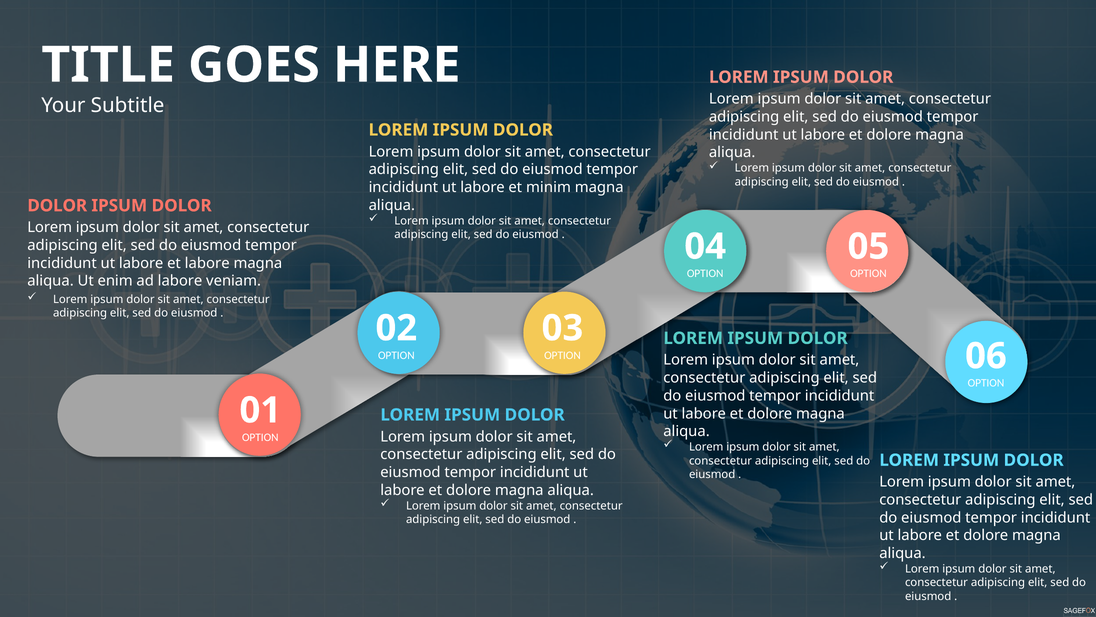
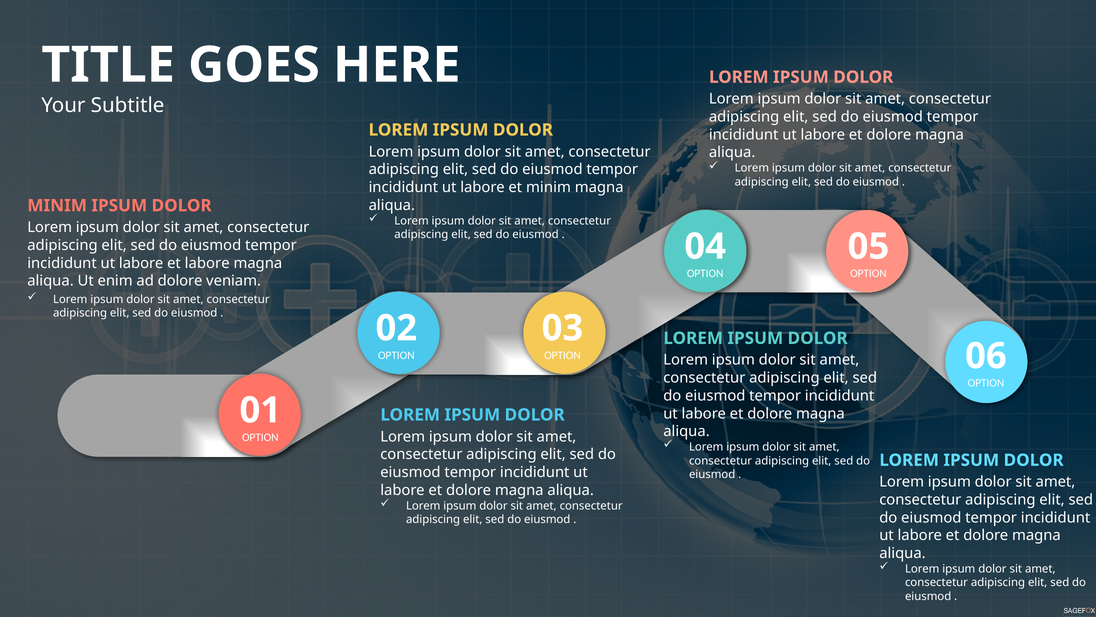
DOLOR at (57, 205): DOLOR -> MINIM
ad labore: labore -> dolore
